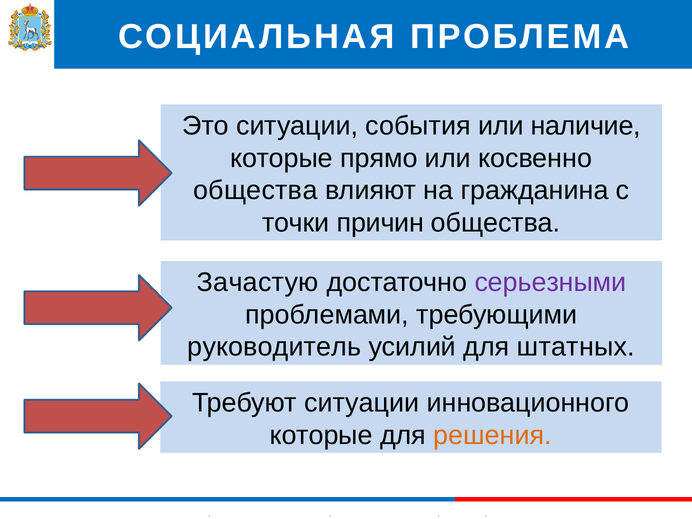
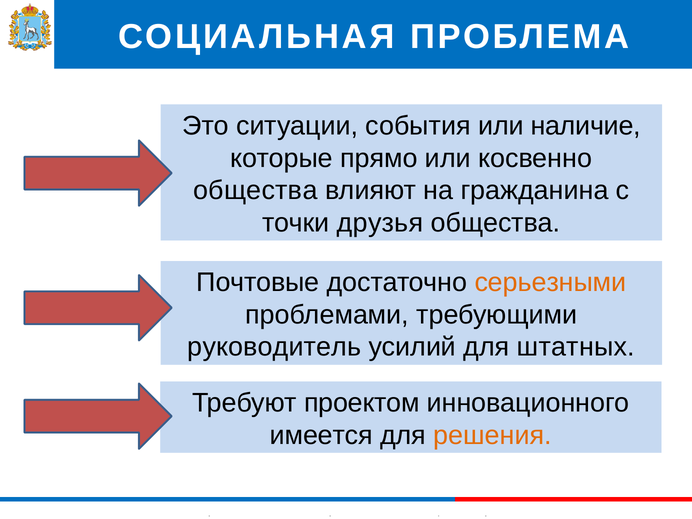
причин: причин -> друзья
Зачастую: Зачастую -> Почтовые
серьезными colour: purple -> orange
Требуют ситуации: ситуации -> проектом
которые at (321, 435): которые -> имеется
